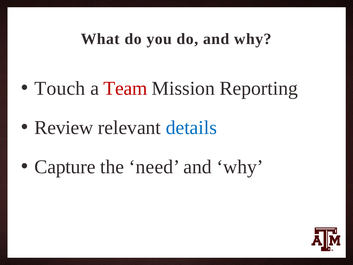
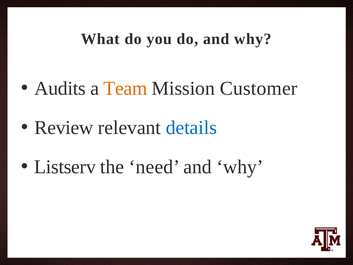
Touch: Touch -> Audits
Team colour: red -> orange
Reporting: Reporting -> Customer
Capture: Capture -> Listserv
